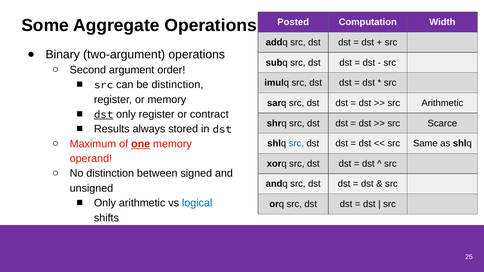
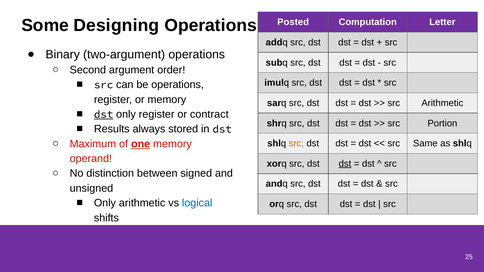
Aggregate: Aggregate -> Designing
Width: Width -> Letter
be distinction: distinction -> operations
Scarce: Scarce -> Portion
src at (296, 144) colour: blue -> orange
dst at (345, 164) underline: none -> present
